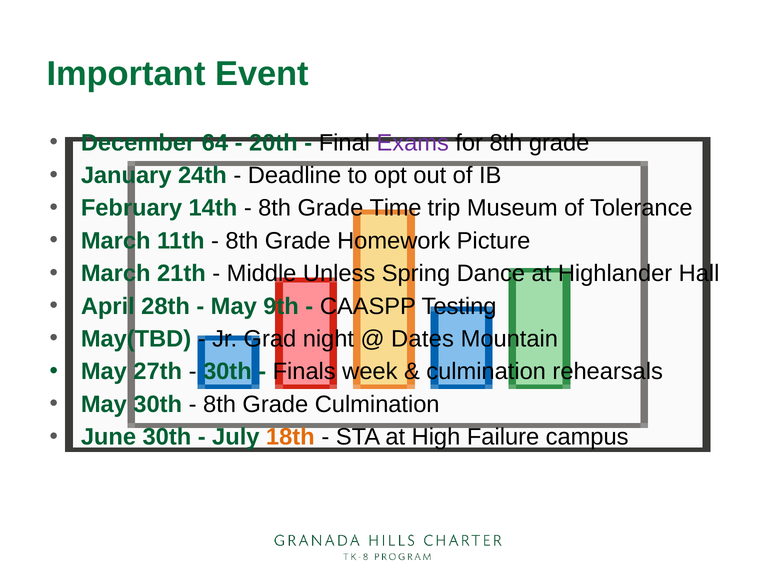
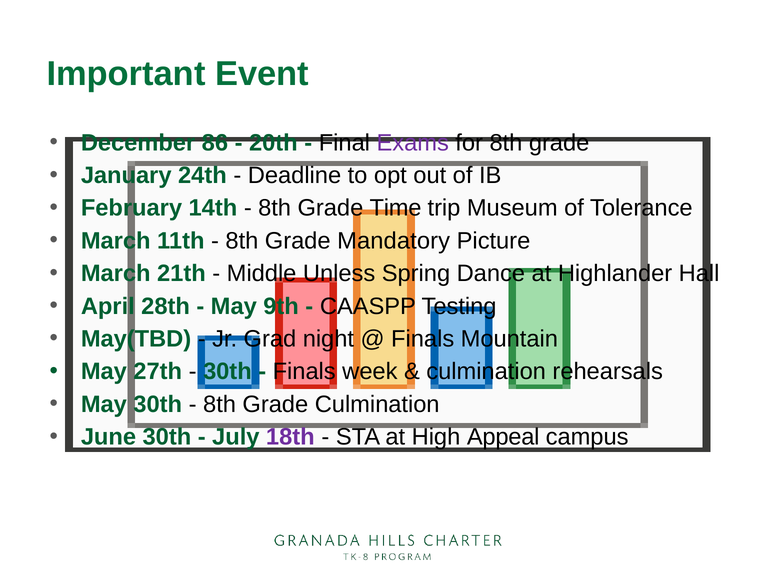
64: 64 -> 86
Homework: Homework -> Mandatory
Dates at (423, 339): Dates -> Finals
18th colour: orange -> purple
Failure: Failure -> Appeal
